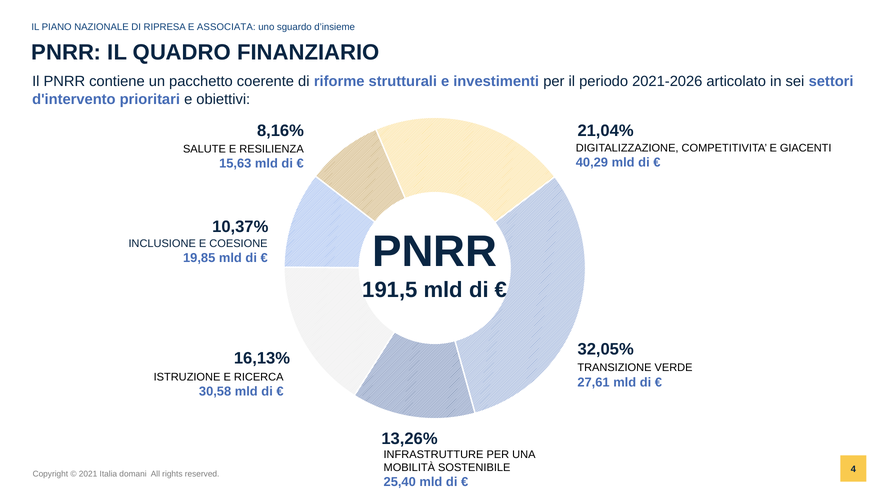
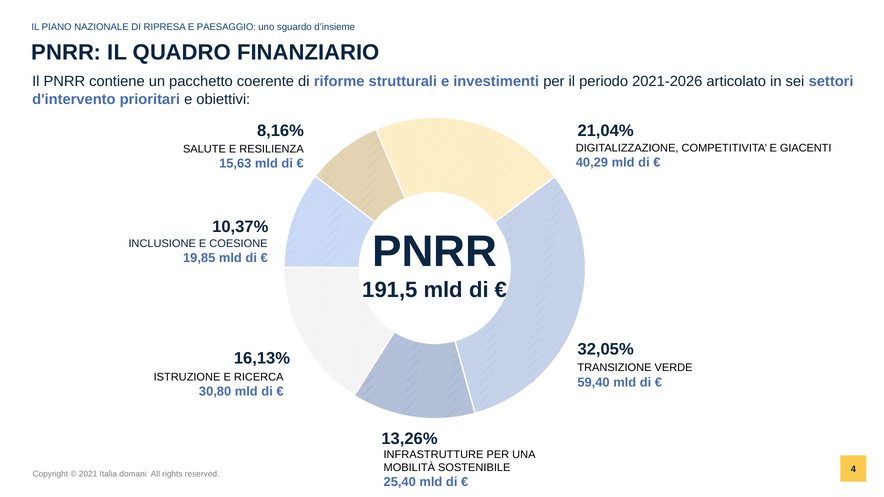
ASSOCIATA: ASSOCIATA -> PAESAGGIO
27,61: 27,61 -> 59,40
30,58: 30,58 -> 30,80
